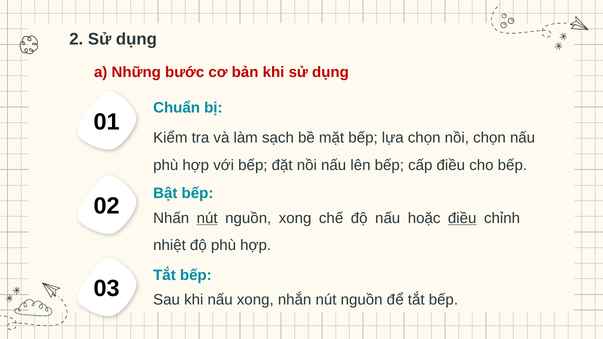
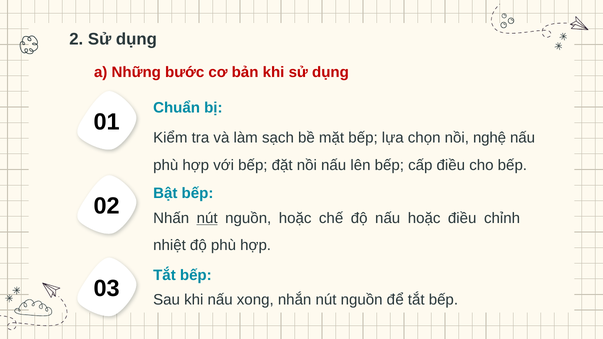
nồi chọn: chọn -> nghệ
nguồn xong: xong -> hoặc
điều at (462, 218) underline: present -> none
